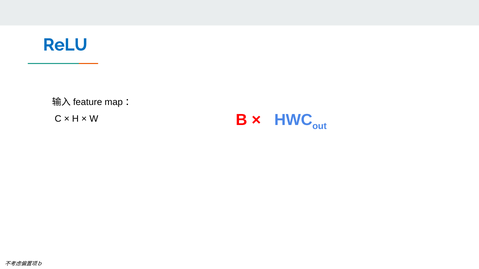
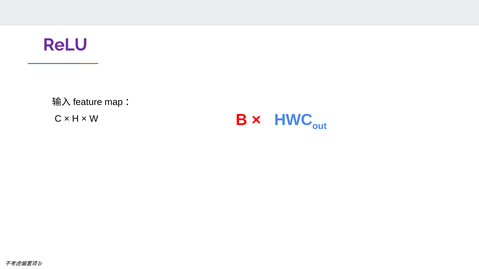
ReLU colour: blue -> purple
